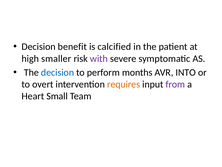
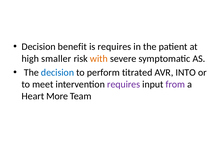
is calcified: calcified -> requires
with colour: purple -> orange
months: months -> titrated
overt: overt -> meet
requires at (124, 84) colour: orange -> purple
Small: Small -> More
